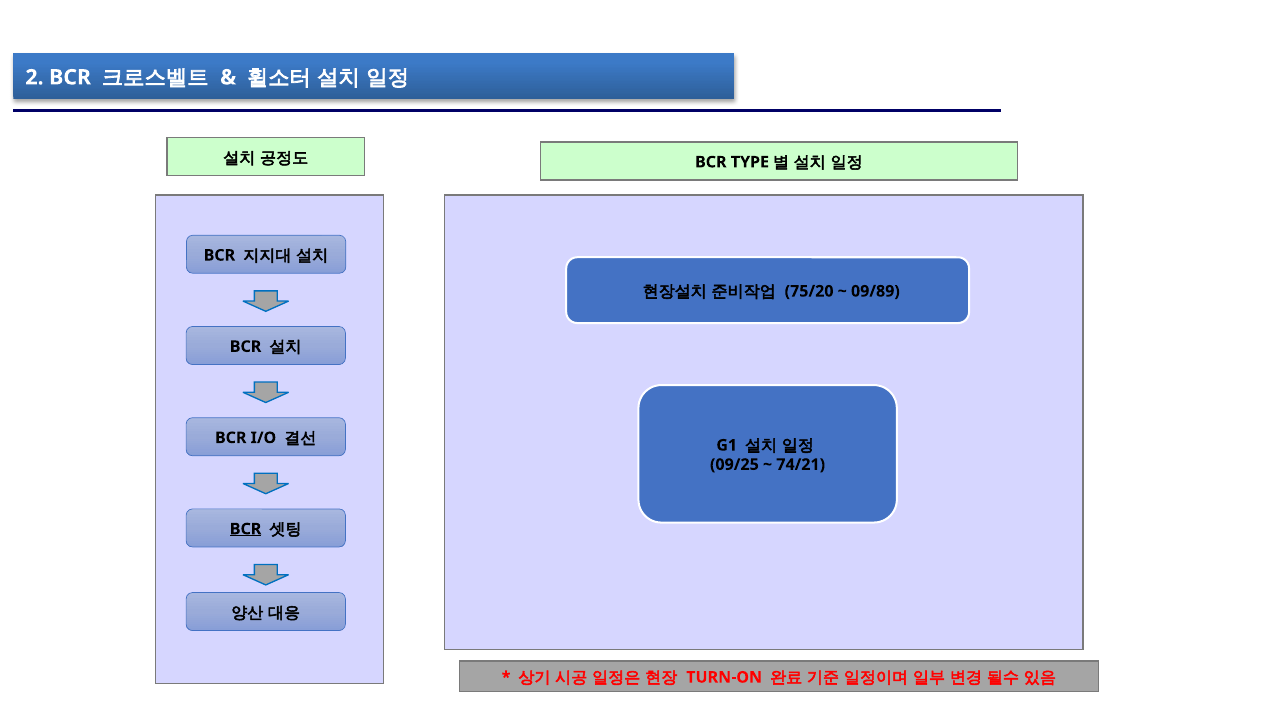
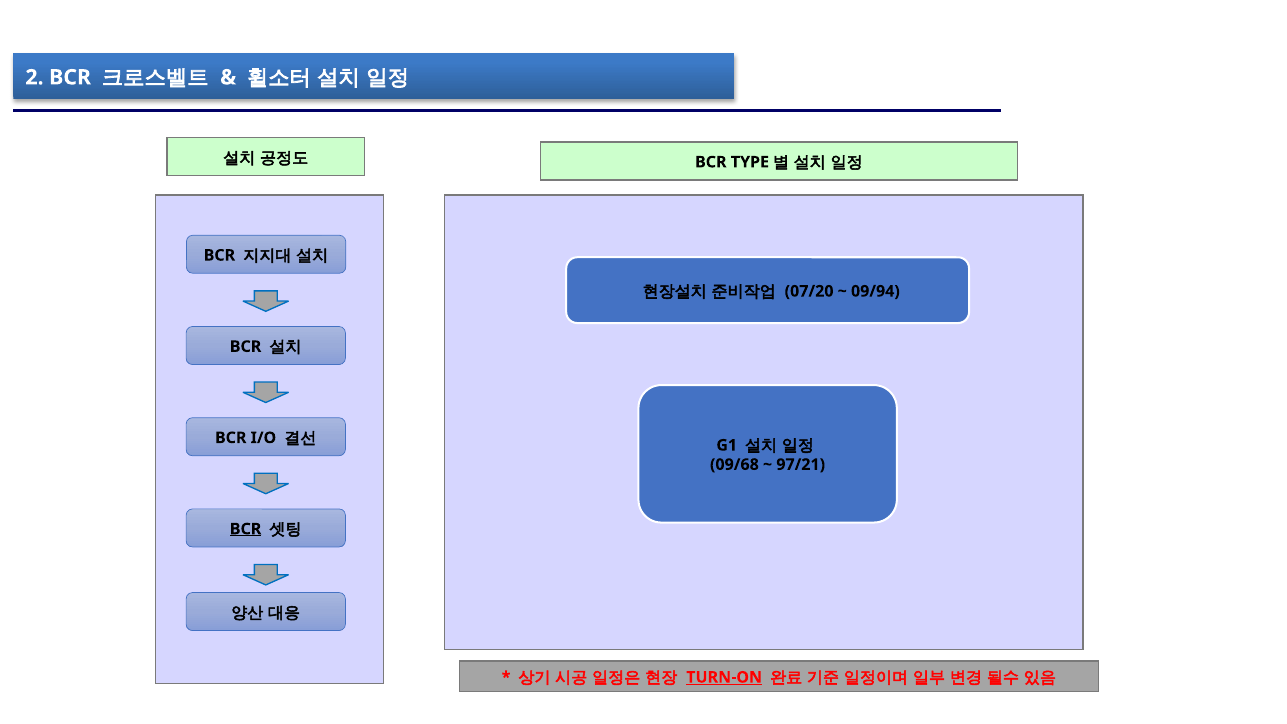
75/20: 75/20 -> 07/20
09/89: 09/89 -> 09/94
09/25: 09/25 -> 09/68
74/21: 74/21 -> 97/21
TURN-ON underline: none -> present
